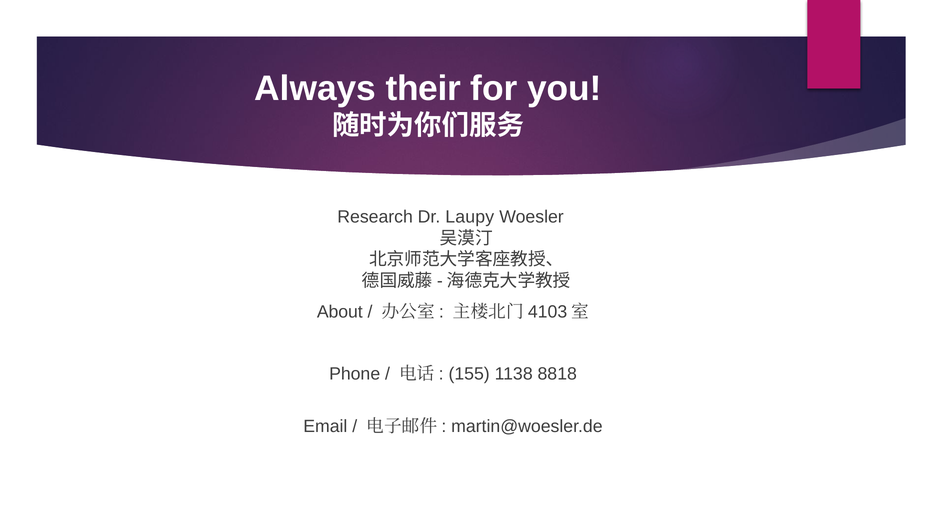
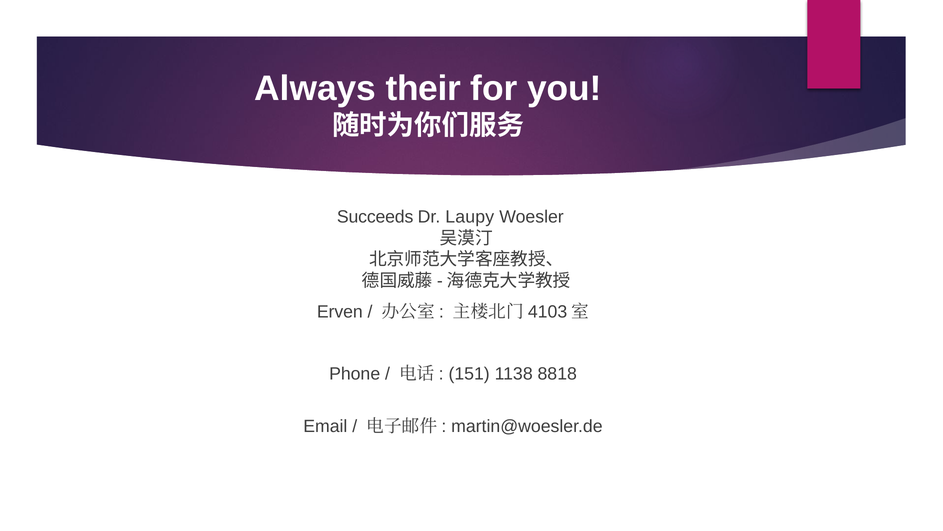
Research: Research -> Succeeds
About: About -> Erven
155: 155 -> 151
